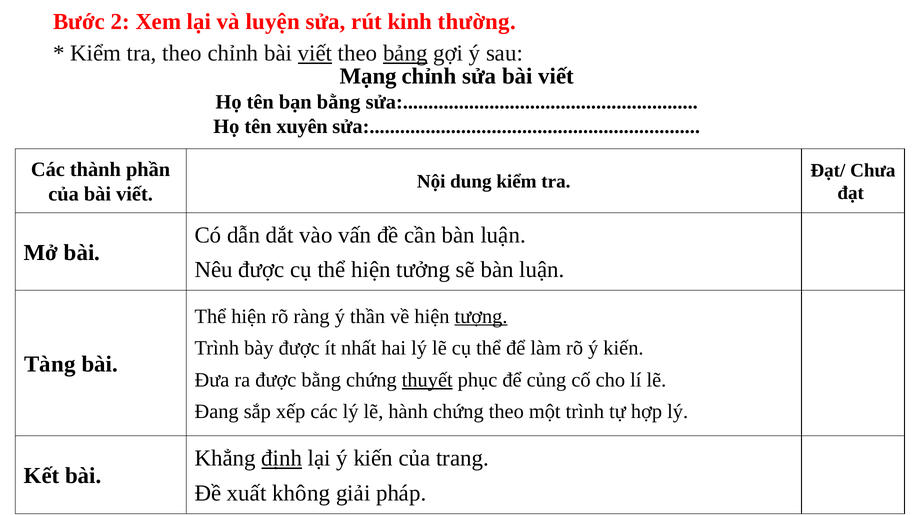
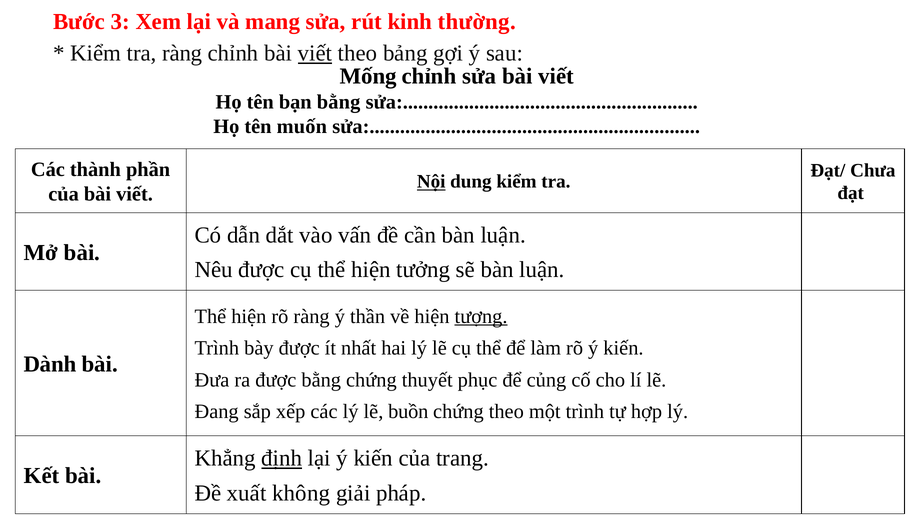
2: 2 -> 3
luyện: luyện -> mang
tra theo: theo -> ràng
bảng underline: present -> none
Mạng: Mạng -> Mống
xuyên: xuyên -> muốn
Nội underline: none -> present
Tàng: Tàng -> Dành
thuyết underline: present -> none
hành: hành -> buồn
